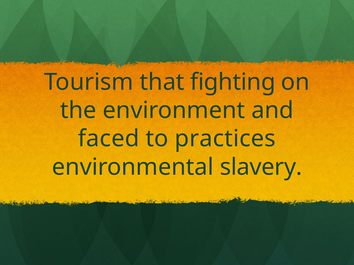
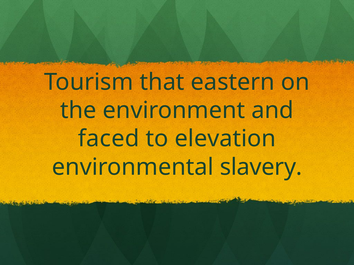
fighting: fighting -> eastern
practices: practices -> elevation
